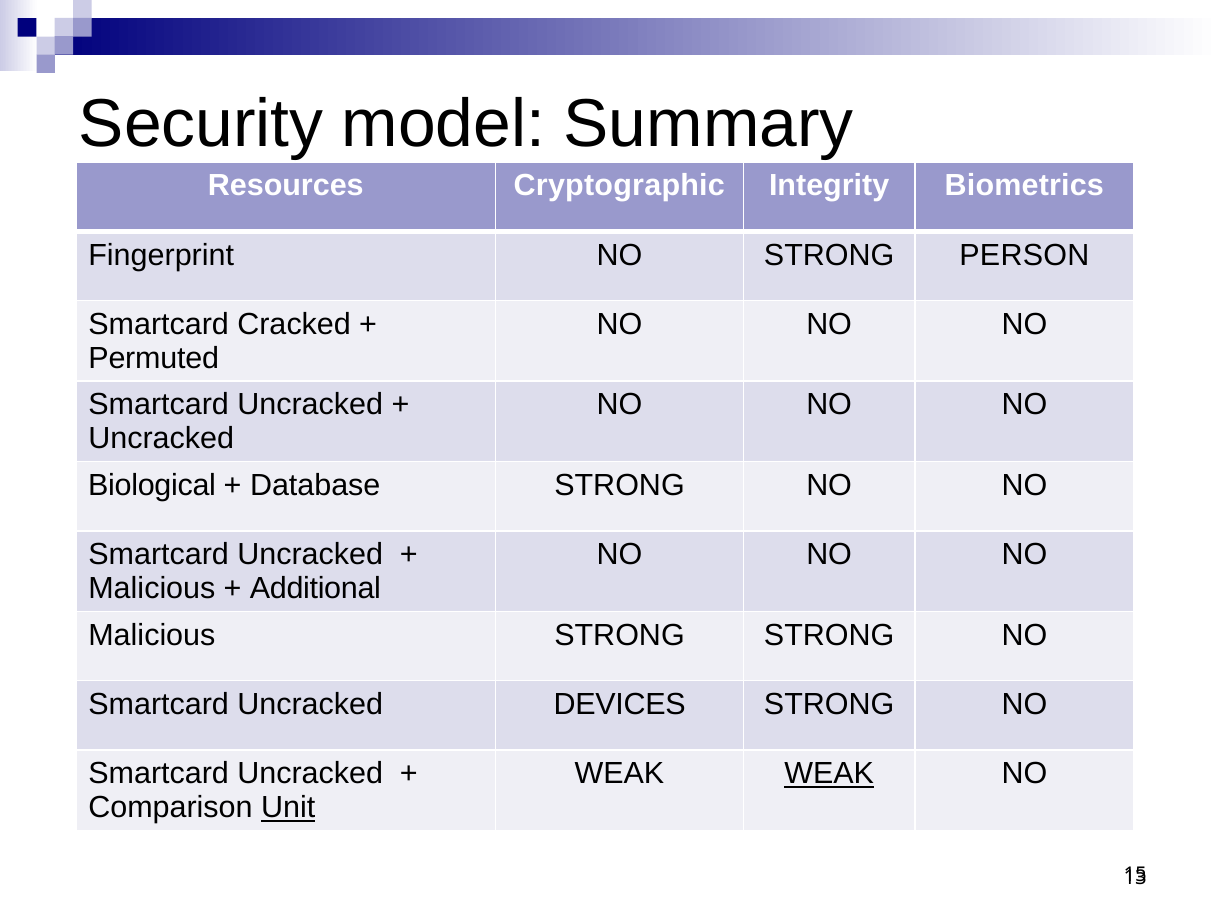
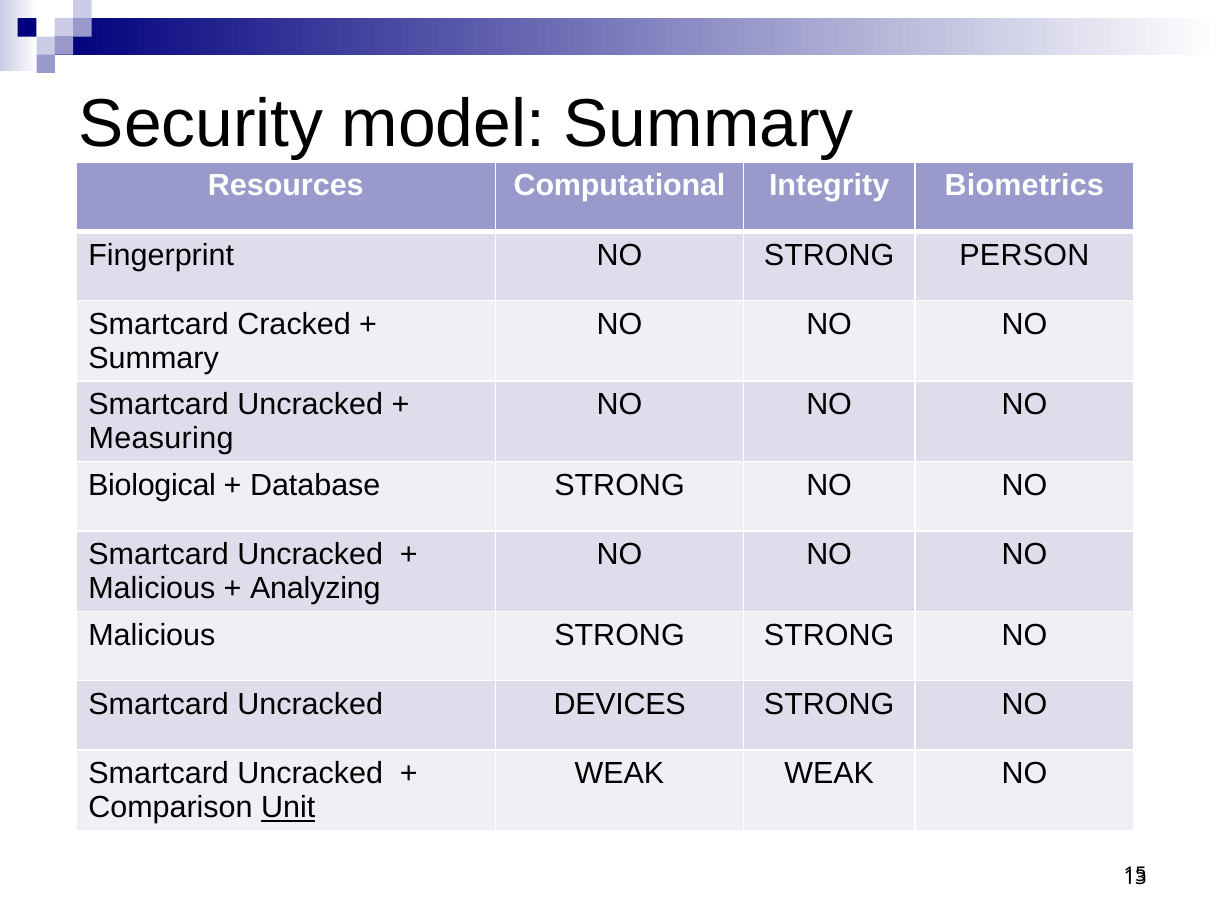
Cryptographic: Cryptographic -> Computational
Permuted at (154, 358): Permuted -> Summary
Uncracked at (161, 439): Uncracked -> Measuring
Additional: Additional -> Analyzing
WEAK at (829, 774) underline: present -> none
